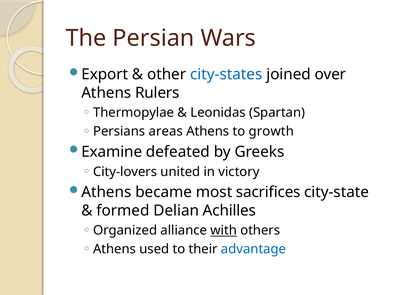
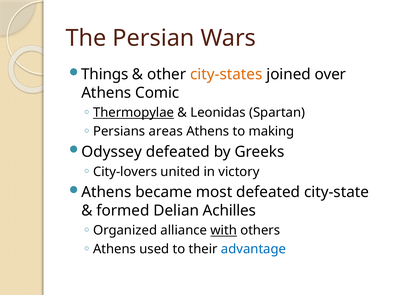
Export: Export -> Things
city-states colour: blue -> orange
Rulers: Rulers -> Comic
Thermopylae underline: none -> present
growth: growth -> making
Examine: Examine -> Odyssey
most sacrifices: sacrifices -> defeated
